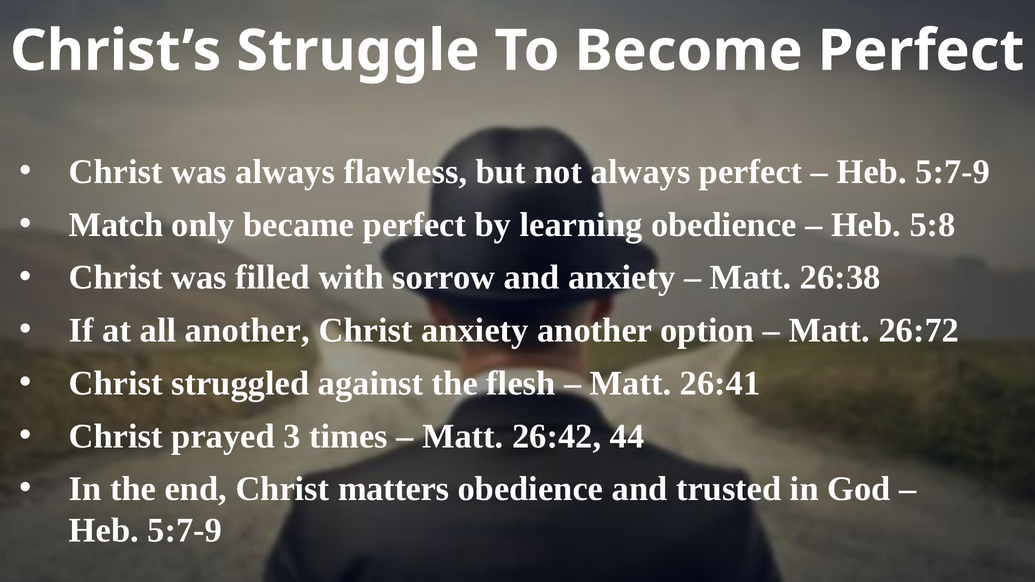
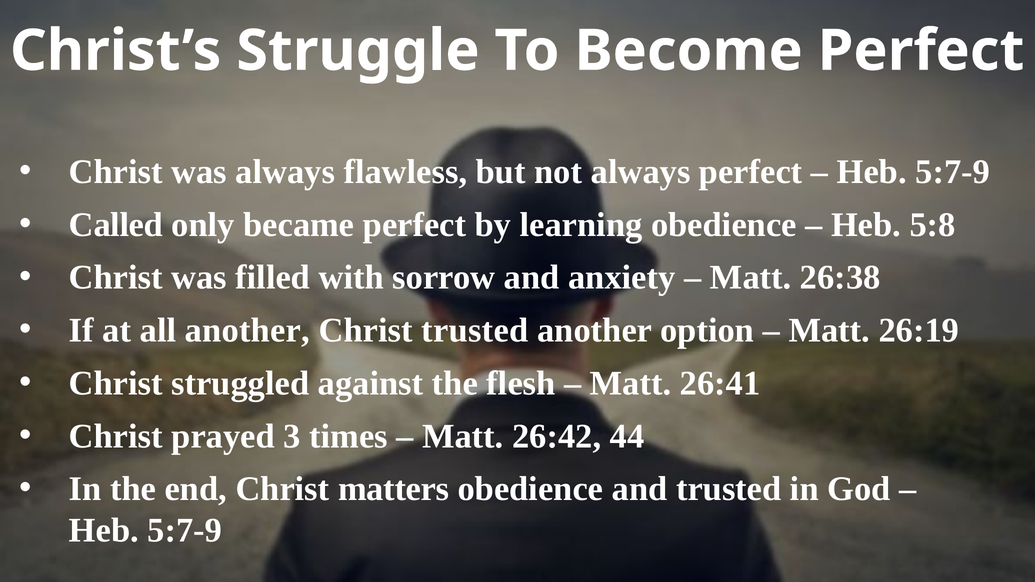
Match: Match -> Called
Christ anxiety: anxiety -> trusted
26:72: 26:72 -> 26:19
